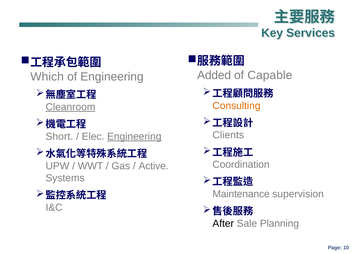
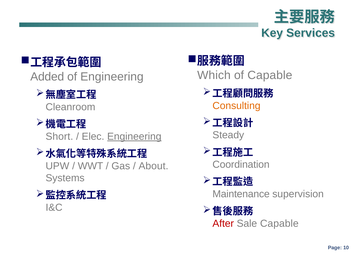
Added: Added -> Which
Which: Which -> Added
Cleanroom underline: present -> none
Clients: Clients -> Steady
Active: Active -> About
After colour: black -> red
Sale Planning: Planning -> Capable
